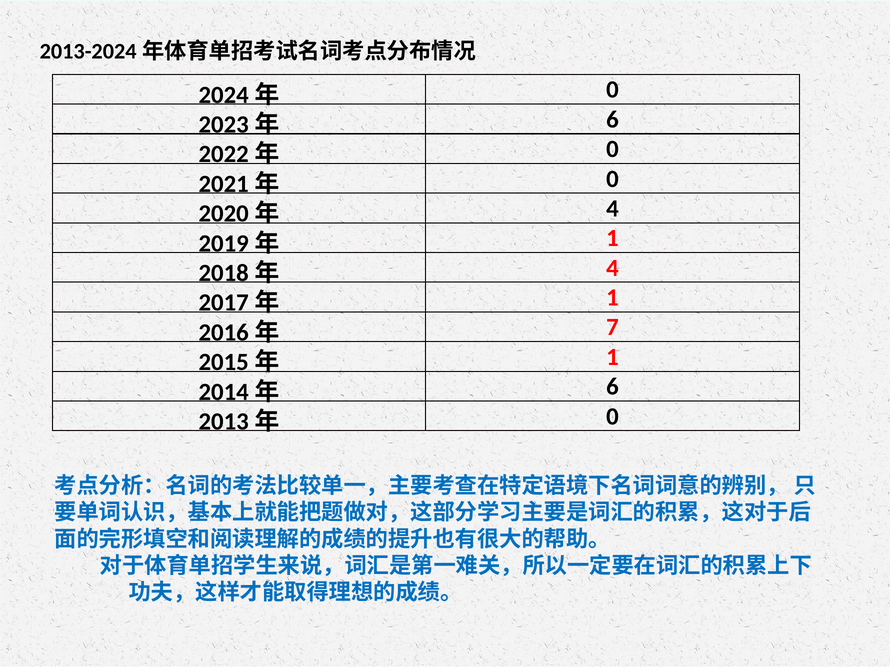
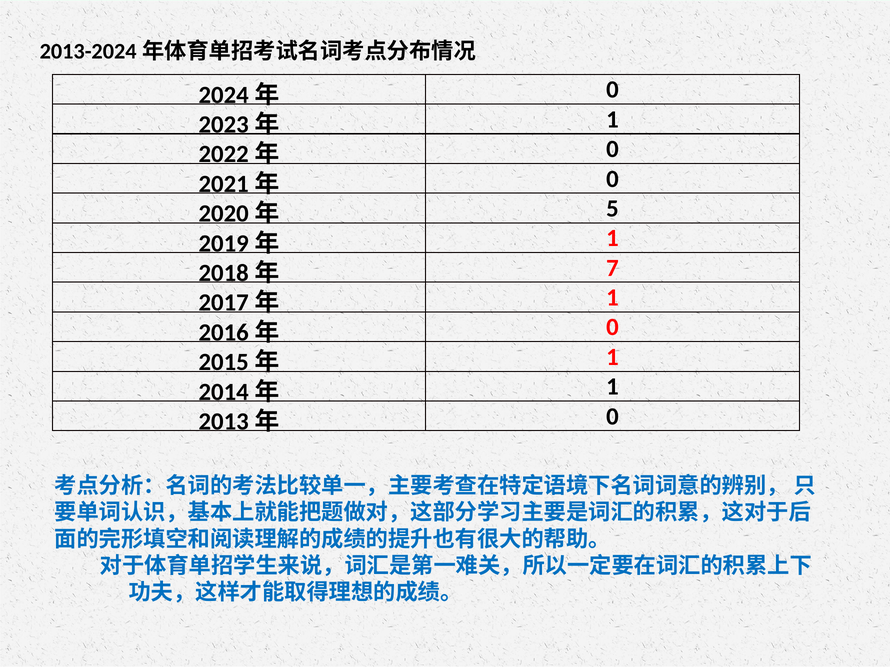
6 at (612, 120): 6 -> 1
4 at (612, 209): 4 -> 5
4 at (612, 268): 4 -> 7
7 at (612, 328): 7 -> 0
6 at (612, 387): 6 -> 1
